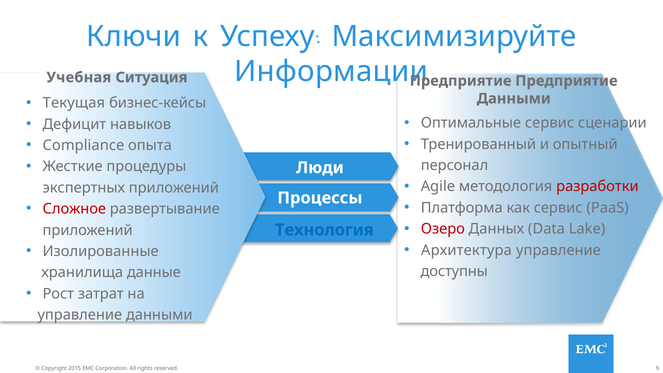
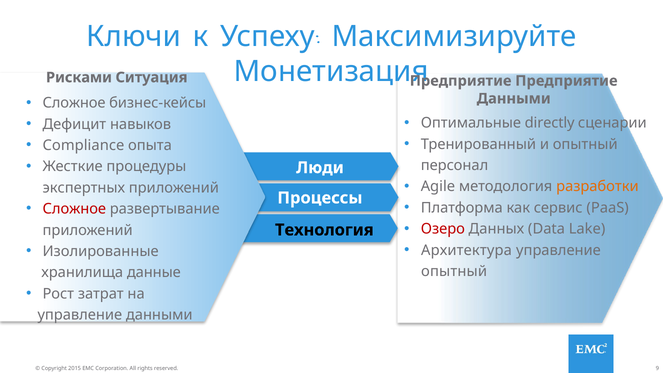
Информации: Информации -> Монетизация
Учебная: Учебная -> Рисками
Текущая at (74, 103): Текущая -> Сложное
Оптимальные сервис: сервис -> directly
разработки colour: red -> orange
Технология colour: blue -> black
доступны at (454, 271): доступны -> опытный
